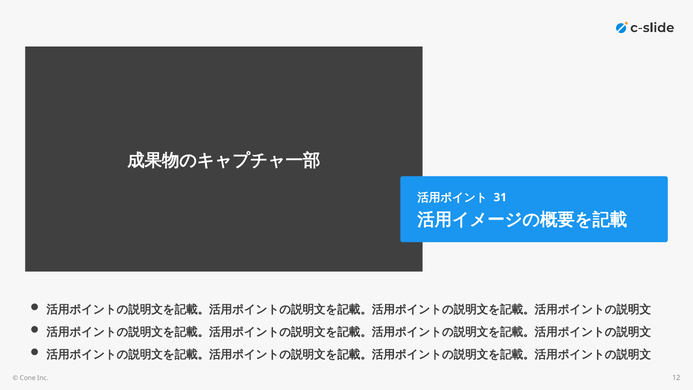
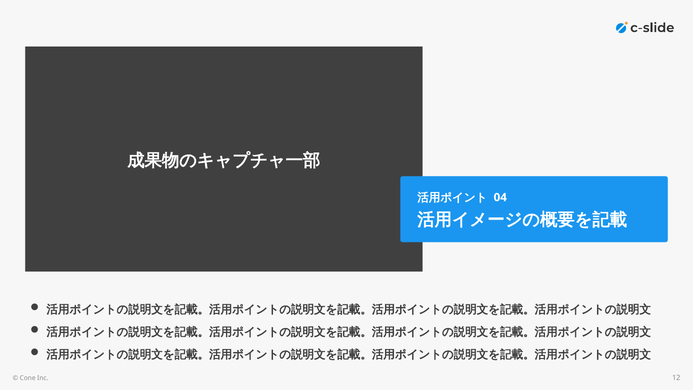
31: 31 -> 04
